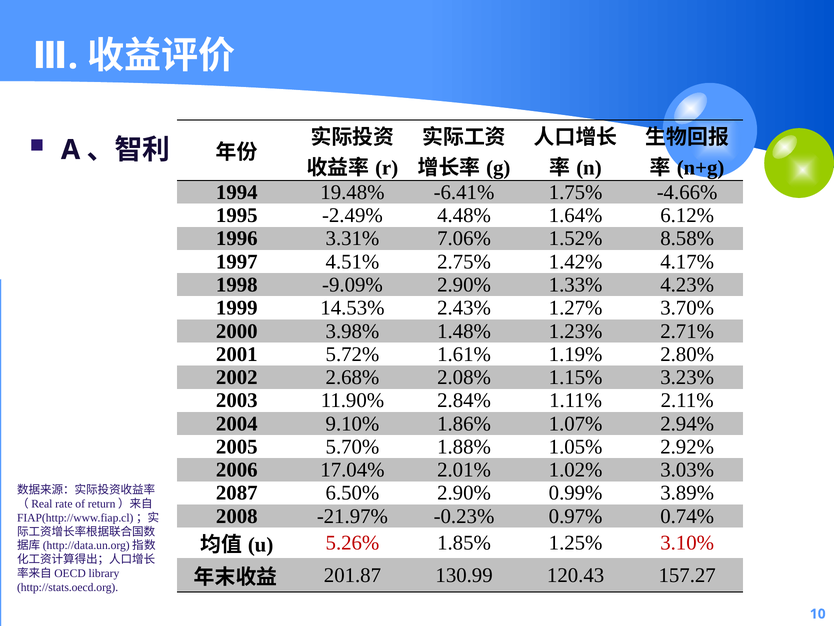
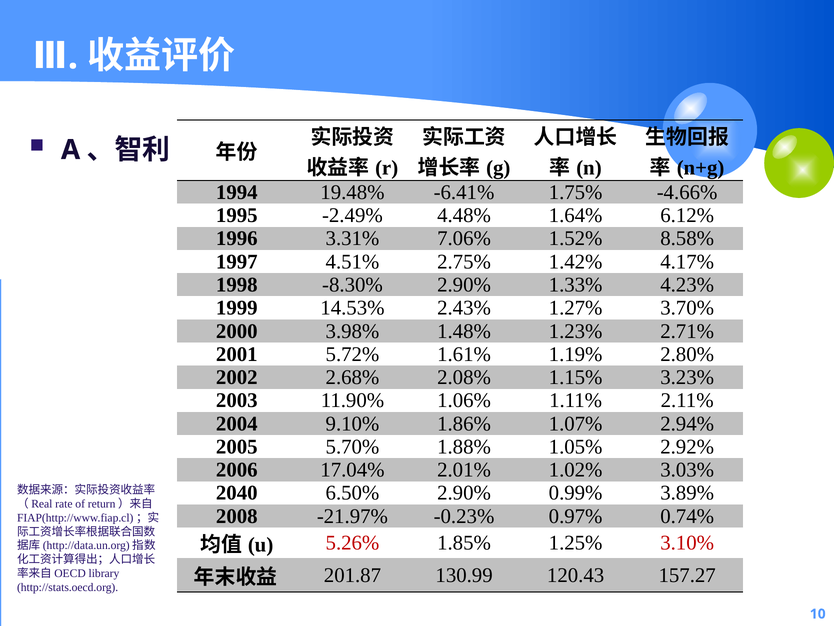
-9.09%: -9.09% -> -8.30%
2.84%: 2.84% -> 1.06%
2087: 2087 -> 2040
